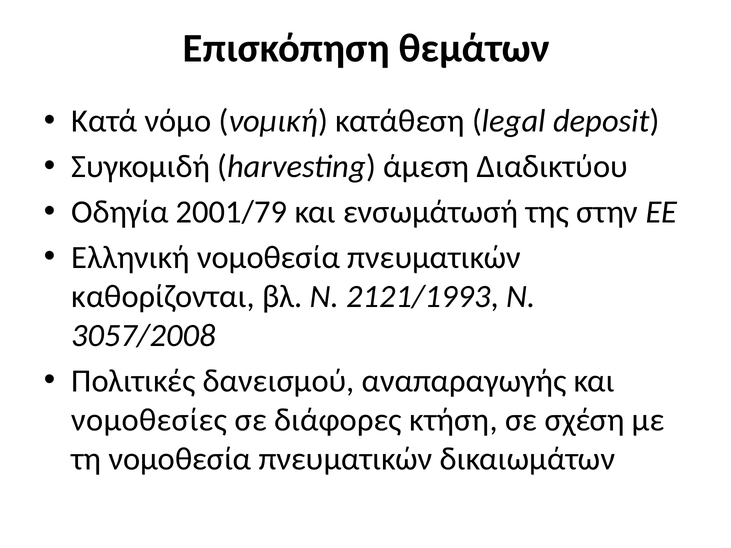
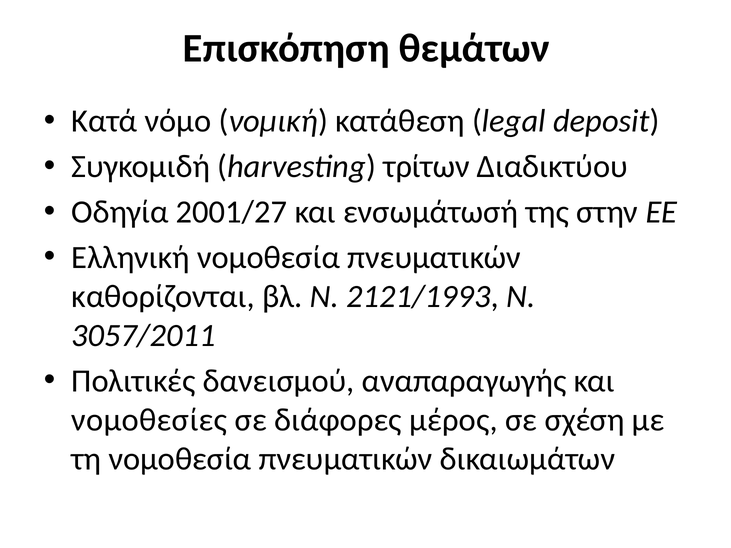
άμεση: άμεση -> τρίτων
2001/79: 2001/79 -> 2001/27
3057/2008: 3057/2008 -> 3057/2011
κτήση: κτήση -> μέρος
